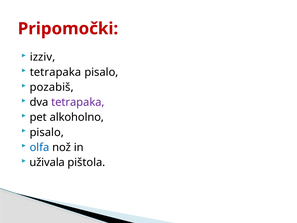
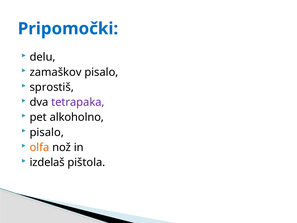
Pripomočki colour: red -> blue
izziv: izziv -> delu
tetrapaka at (56, 72): tetrapaka -> zamaškov
pozabiš: pozabiš -> sprostiš
olfa colour: blue -> orange
uživala: uživala -> izdelaš
